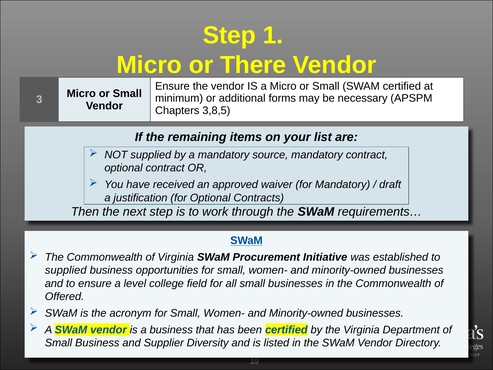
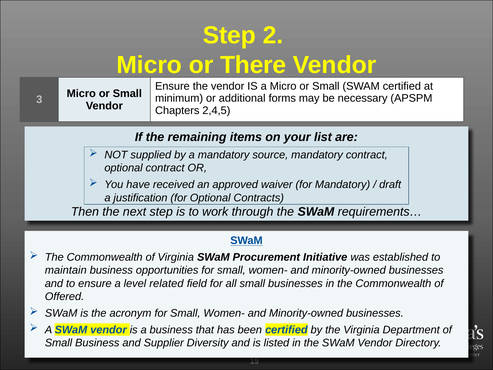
1: 1 -> 2
3,8,5: 3,8,5 -> 2,4,5
supplied at (66, 270): supplied -> maintain
college: college -> related
